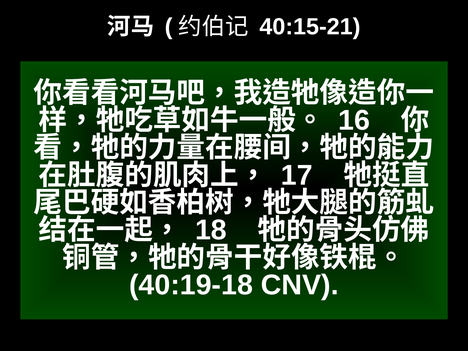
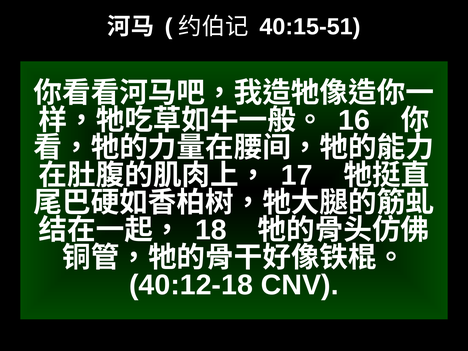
40:15-21: 40:15-21 -> 40:15-51
40:19-18: 40:19-18 -> 40:12-18
